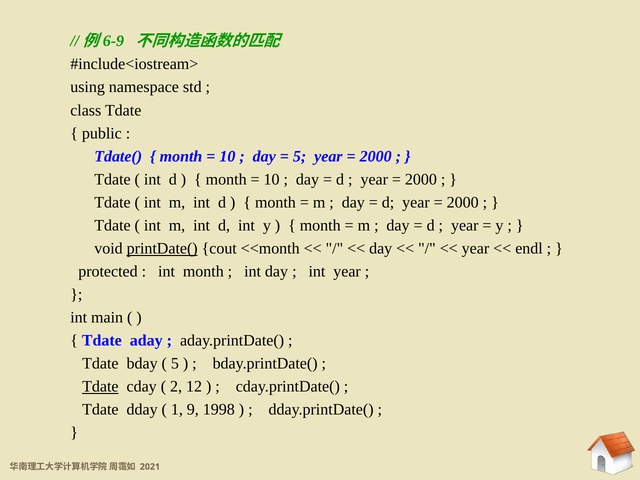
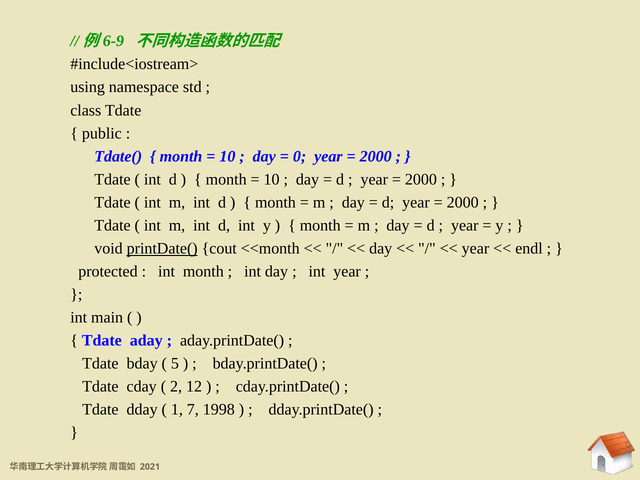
5 at (300, 156): 5 -> 0
Tdate at (100, 387) underline: present -> none
9: 9 -> 7
